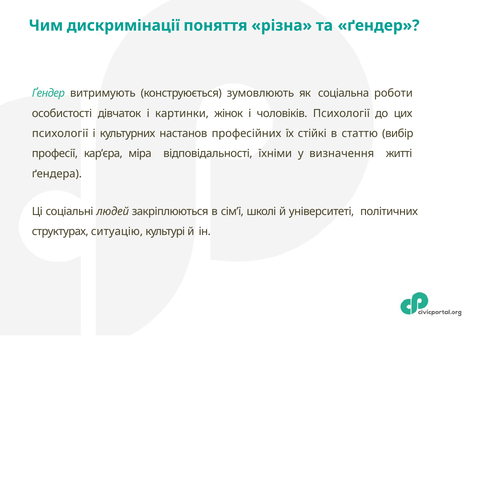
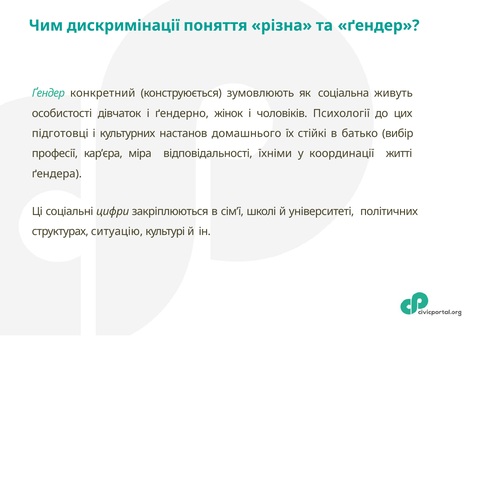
витримують: витримують -> конкретний
роботи: роботи -> живуть
картинки: картинки -> ґендерно
психології at (60, 133): психології -> підготовці
професійних: професійних -> домашнього
статтю: статтю -> батько
визначення: визначення -> координації
людей: людей -> цифри
